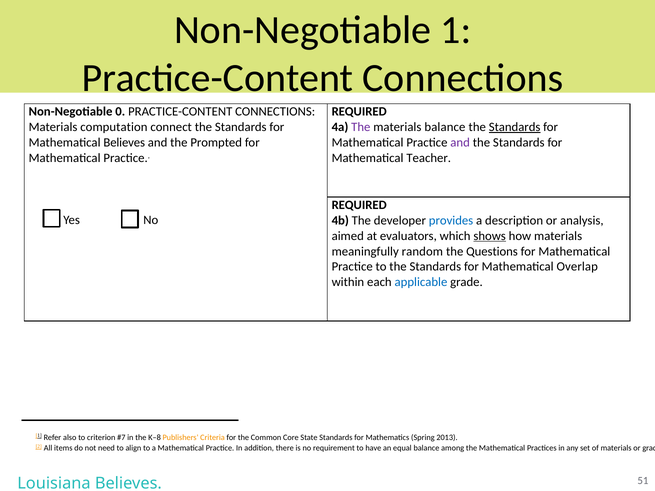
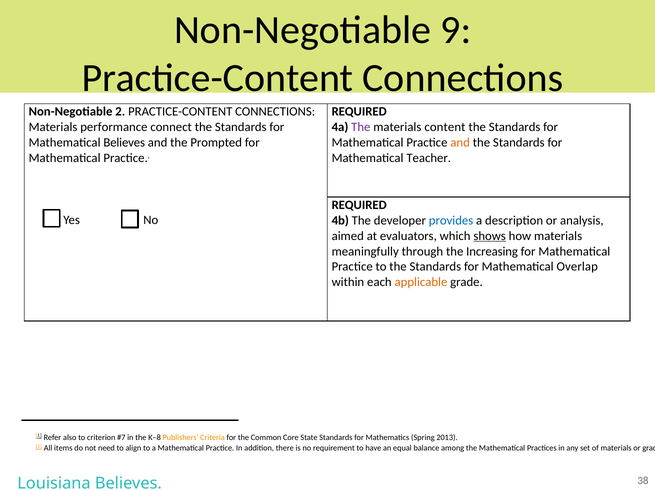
Non-Negotiable 1: 1 -> 9
Non-Negotiable 0: 0 -> 2
computation: computation -> performance
materials balance: balance -> content
Standards at (515, 127) underline: present -> none
and at (460, 143) colour: purple -> orange
random: random -> through
Questions: Questions -> Increasing
applicable colour: blue -> orange
51: 51 -> 38
